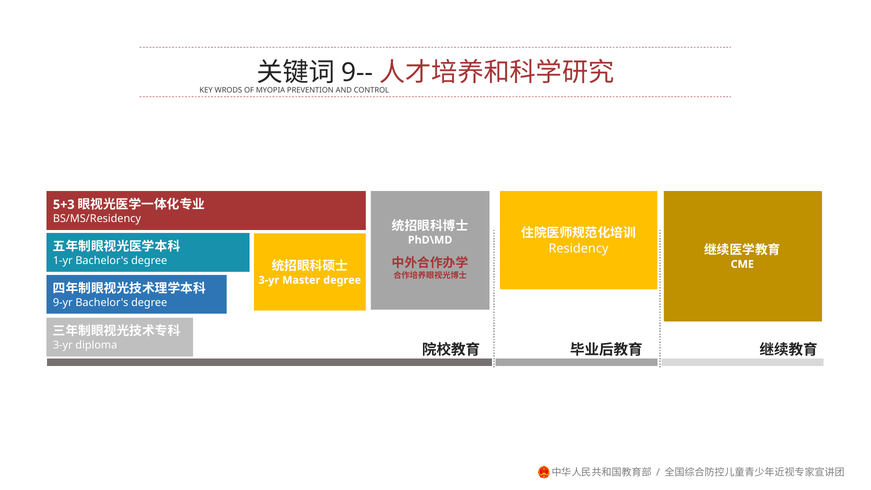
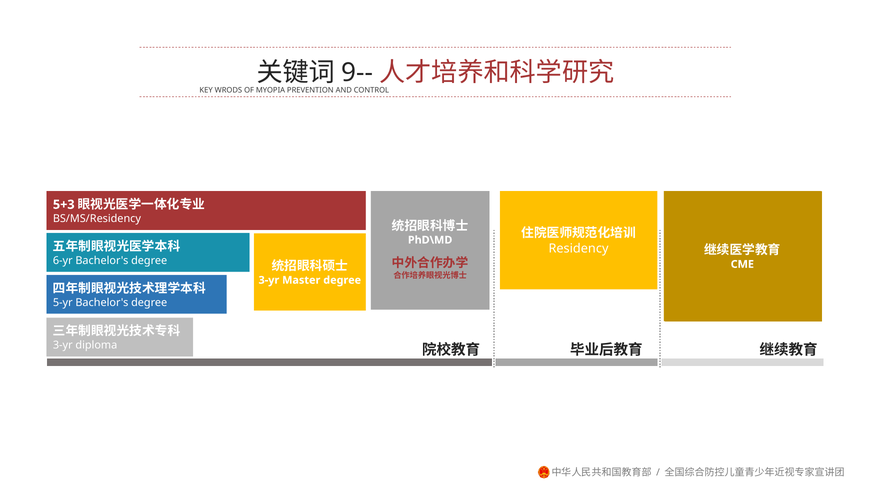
1-yr: 1-yr -> 6-yr
9-yr: 9-yr -> 5-yr
